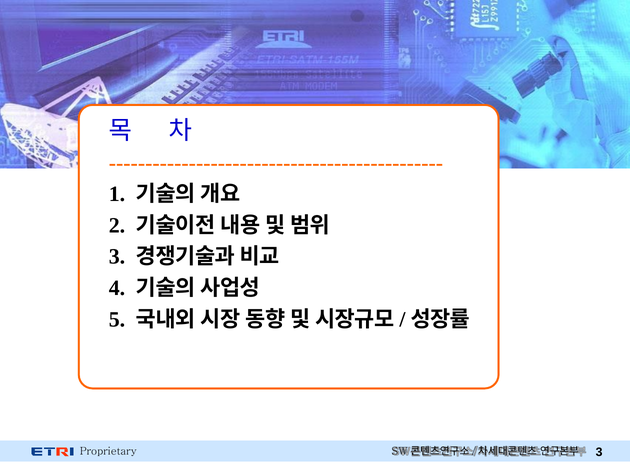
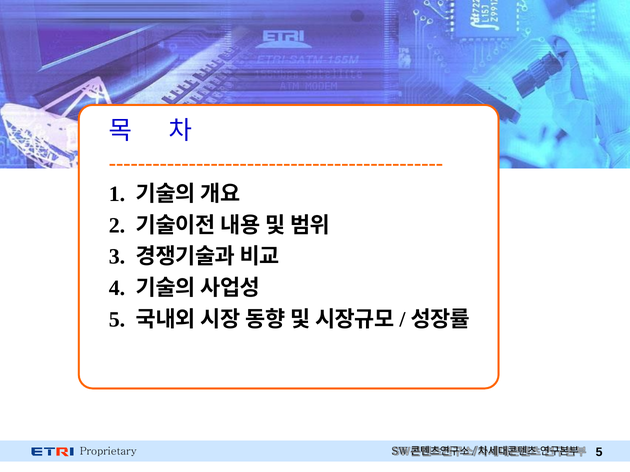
3 at (599, 453): 3 -> 5
